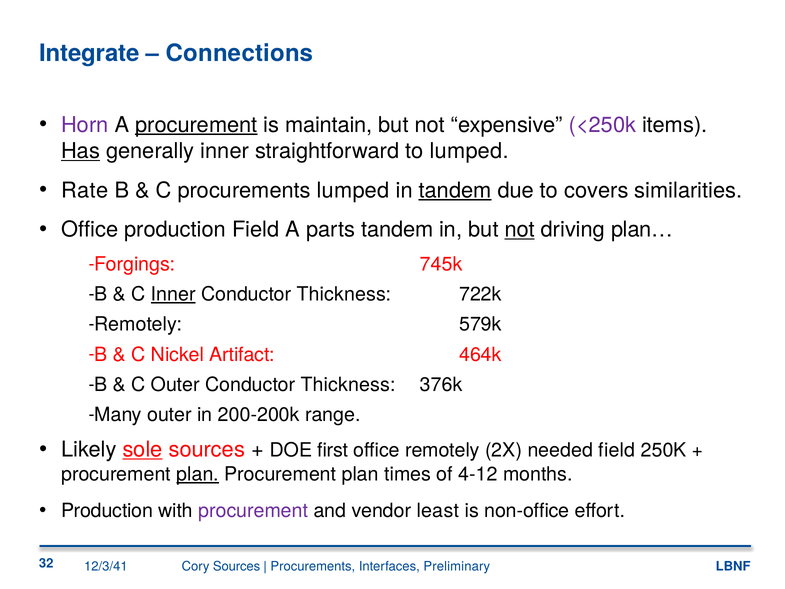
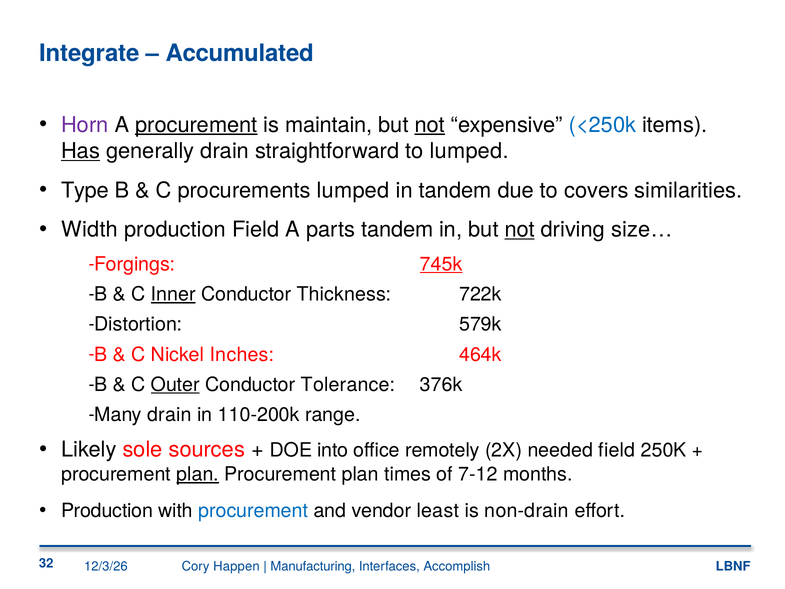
Connections: Connections -> Accumulated
not at (430, 125) underline: none -> present
<250k colour: purple -> blue
generally inner: inner -> drain
Rate: Rate -> Type
tandem at (455, 190) underline: present -> none
Office at (90, 230): Office -> Width
plan…: plan… -> size…
745k underline: none -> present
Remotely at (138, 324): Remotely -> Distortion
Artifact: Artifact -> Inches
Outer at (175, 384) underline: none -> present
Thickness at (348, 384): Thickness -> Tolerance
Many outer: outer -> drain
200-200k: 200-200k -> 110-200k
sole underline: present -> none
first: first -> into
4-12: 4-12 -> 7-12
procurement at (253, 511) colour: purple -> blue
non-office: non-office -> non-drain
Cory Sources: Sources -> Happen
Procurements at (313, 566): Procurements -> Manufacturing
Preliminary: Preliminary -> Accomplish
12/3/41: 12/3/41 -> 12/3/26
